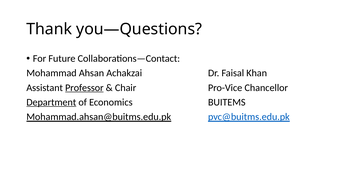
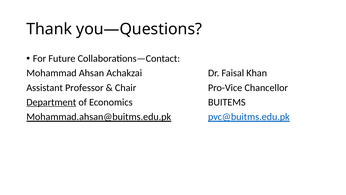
Professor underline: present -> none
